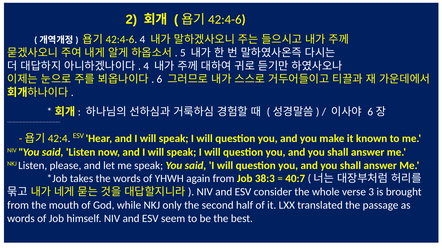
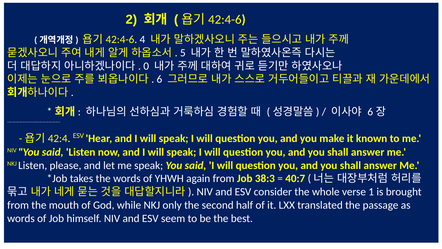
4 at (146, 66): 4 -> 0
3: 3 -> 1
